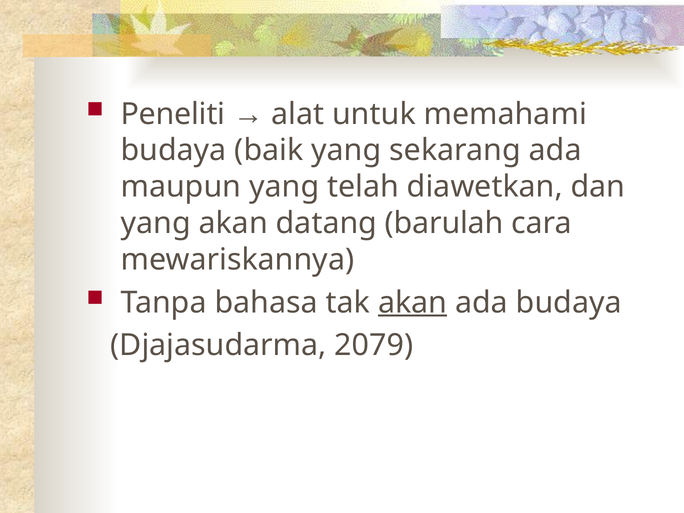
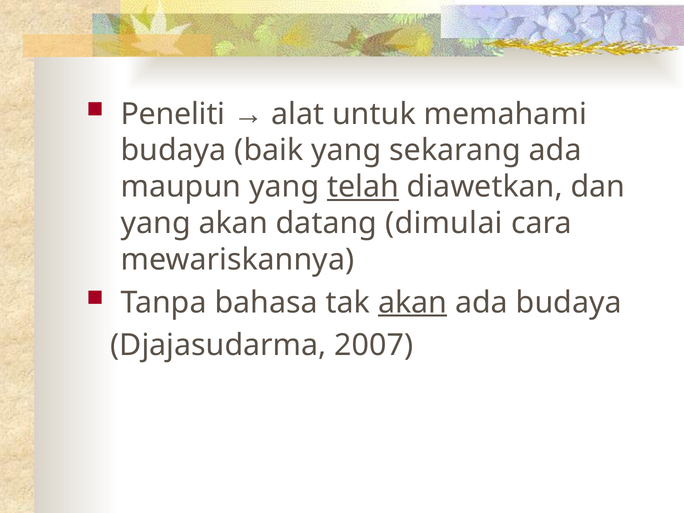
telah underline: none -> present
barulah: barulah -> dimulai
2079: 2079 -> 2007
